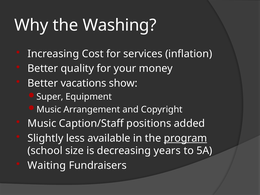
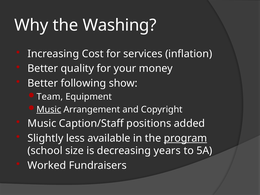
vacations: vacations -> following
Super: Super -> Team
Music at (49, 109) underline: none -> present
Waiting: Waiting -> Worked
